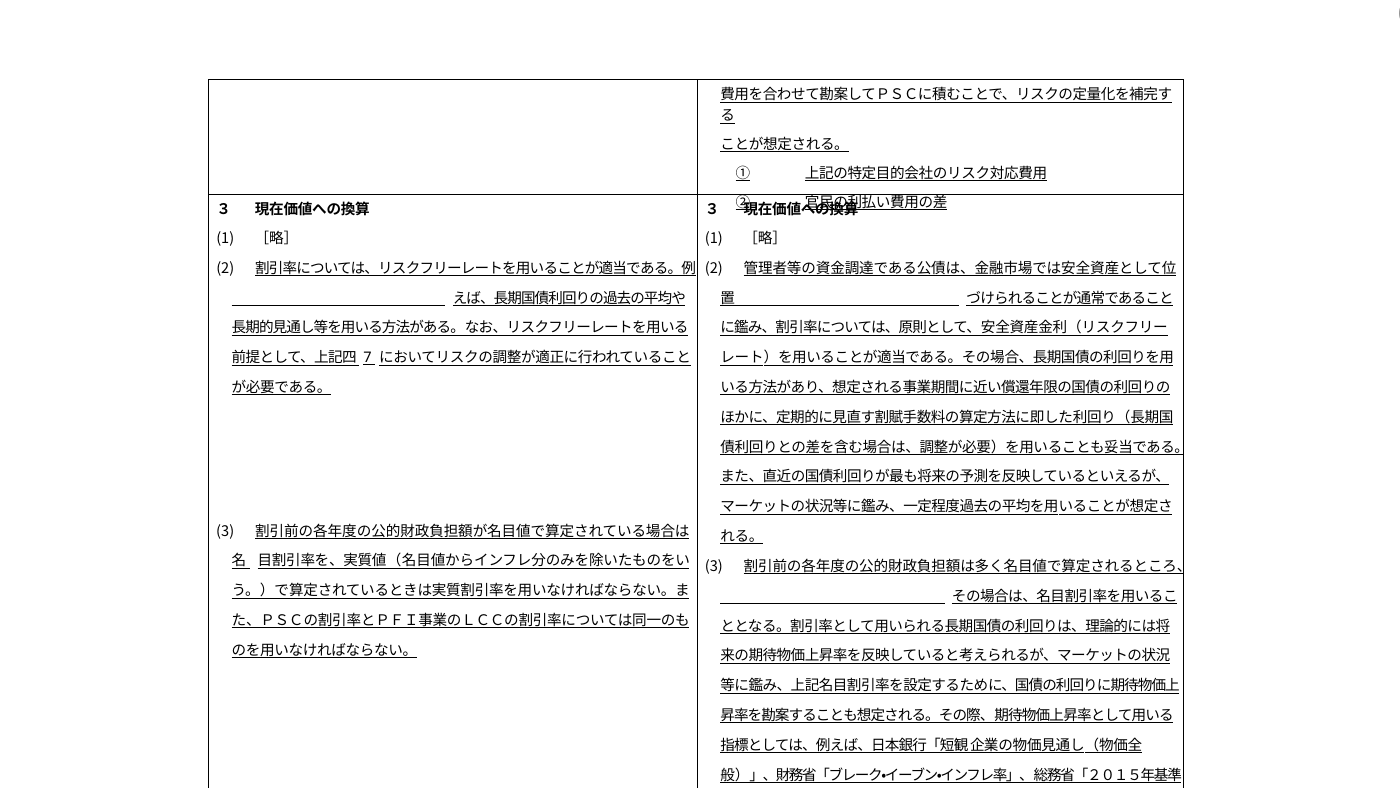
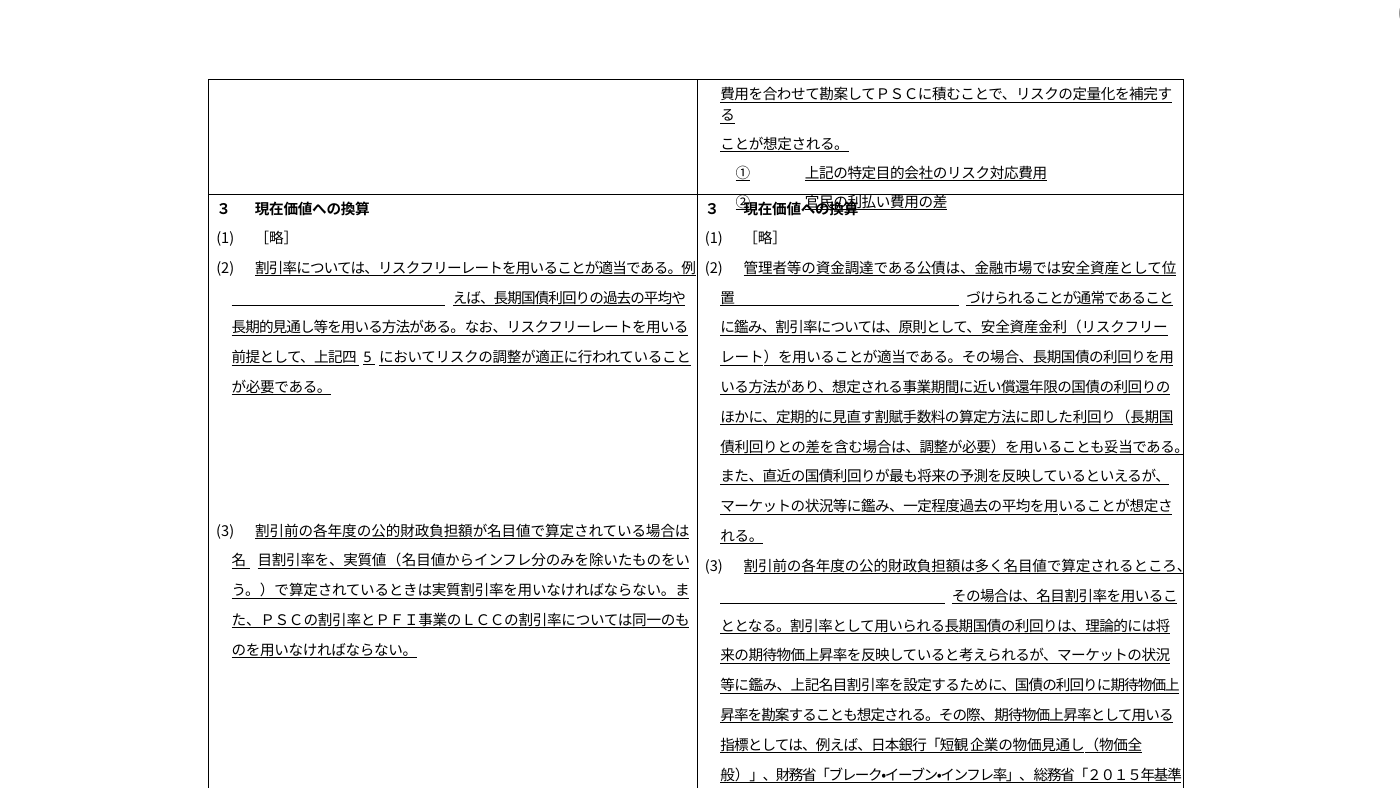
7: 7 -> 5
